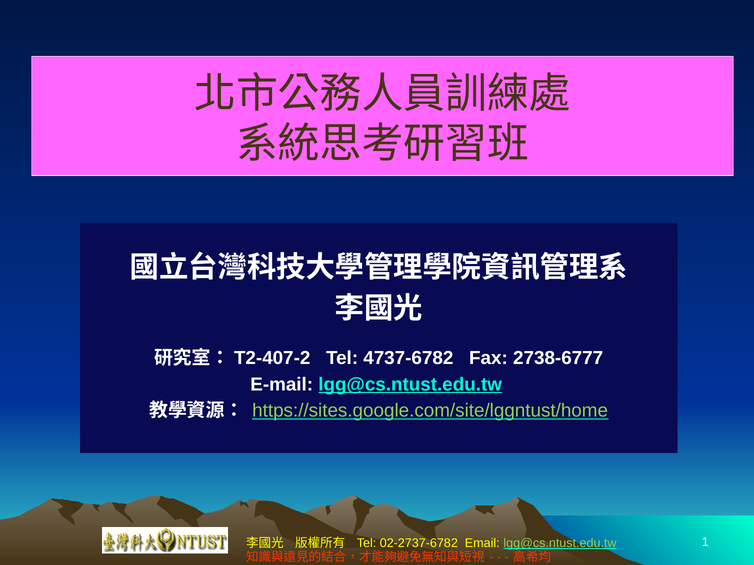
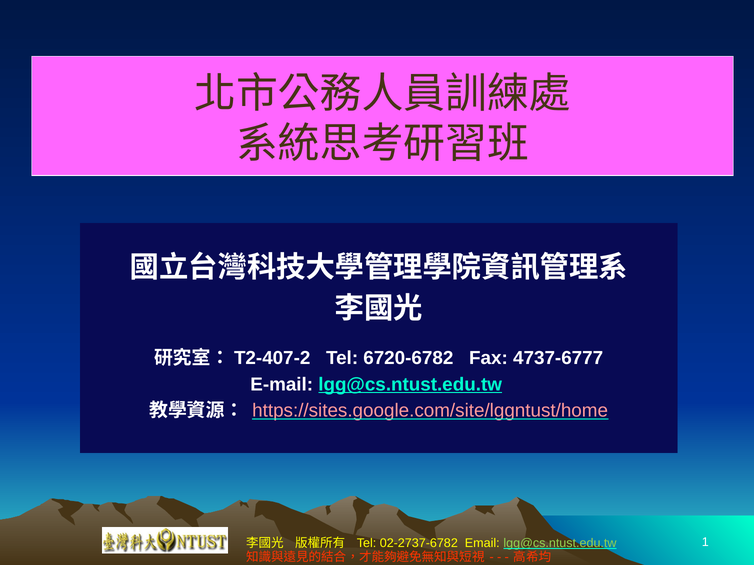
4737-6782: 4737-6782 -> 6720-6782
2738-6777: 2738-6777 -> 4737-6777
https://sites.google.com/site/lggntust/home colour: light green -> pink
